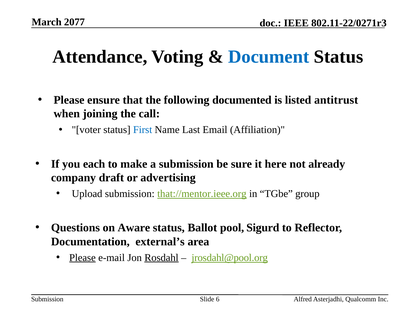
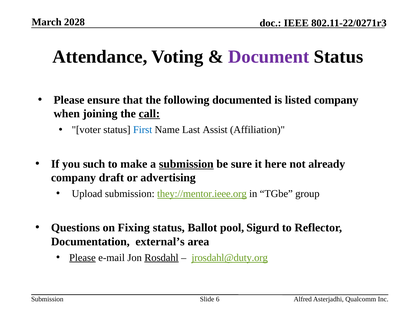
2077: 2077 -> 2028
Document colour: blue -> purple
listed antitrust: antitrust -> company
call underline: none -> present
Email: Email -> Assist
each: each -> such
submission at (186, 164) underline: none -> present
that://mentor.ieee.org: that://mentor.ieee.org -> they://mentor.ieee.org
Aware: Aware -> Fixing
jrosdahl@pool.org: jrosdahl@pool.org -> jrosdahl@duty.org
